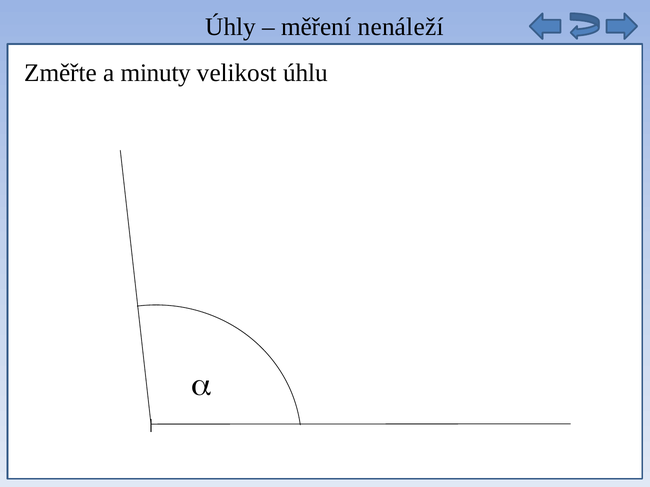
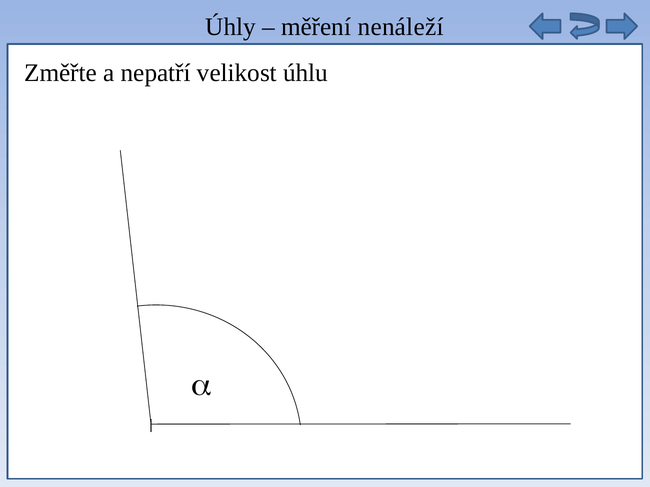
minuty: minuty -> nepatří
